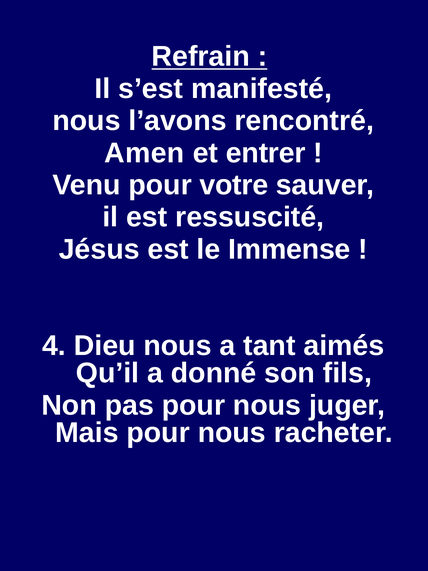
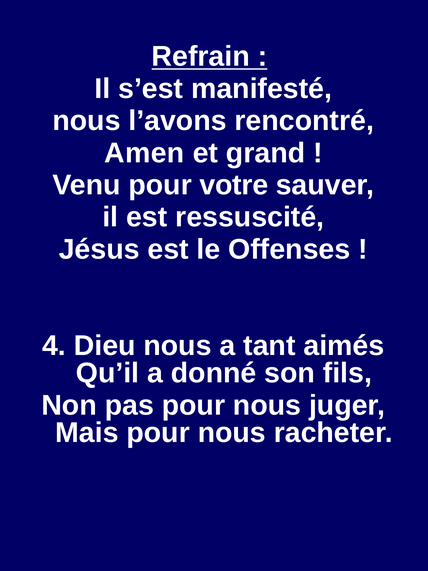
entrer: entrer -> grand
Immense: Immense -> Offenses
